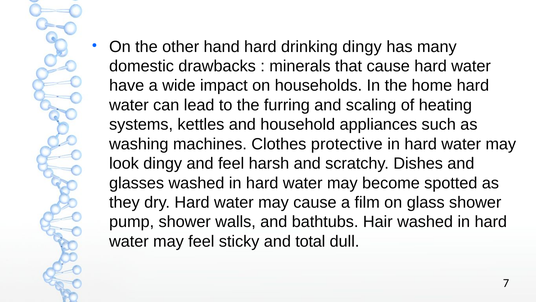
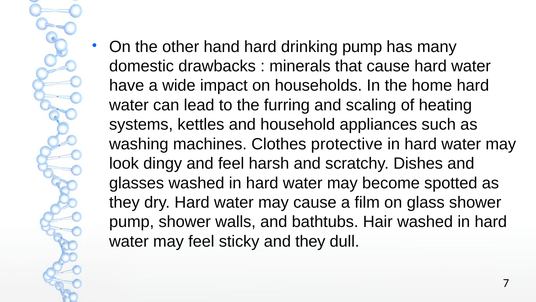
drinking dingy: dingy -> pump
and total: total -> they
